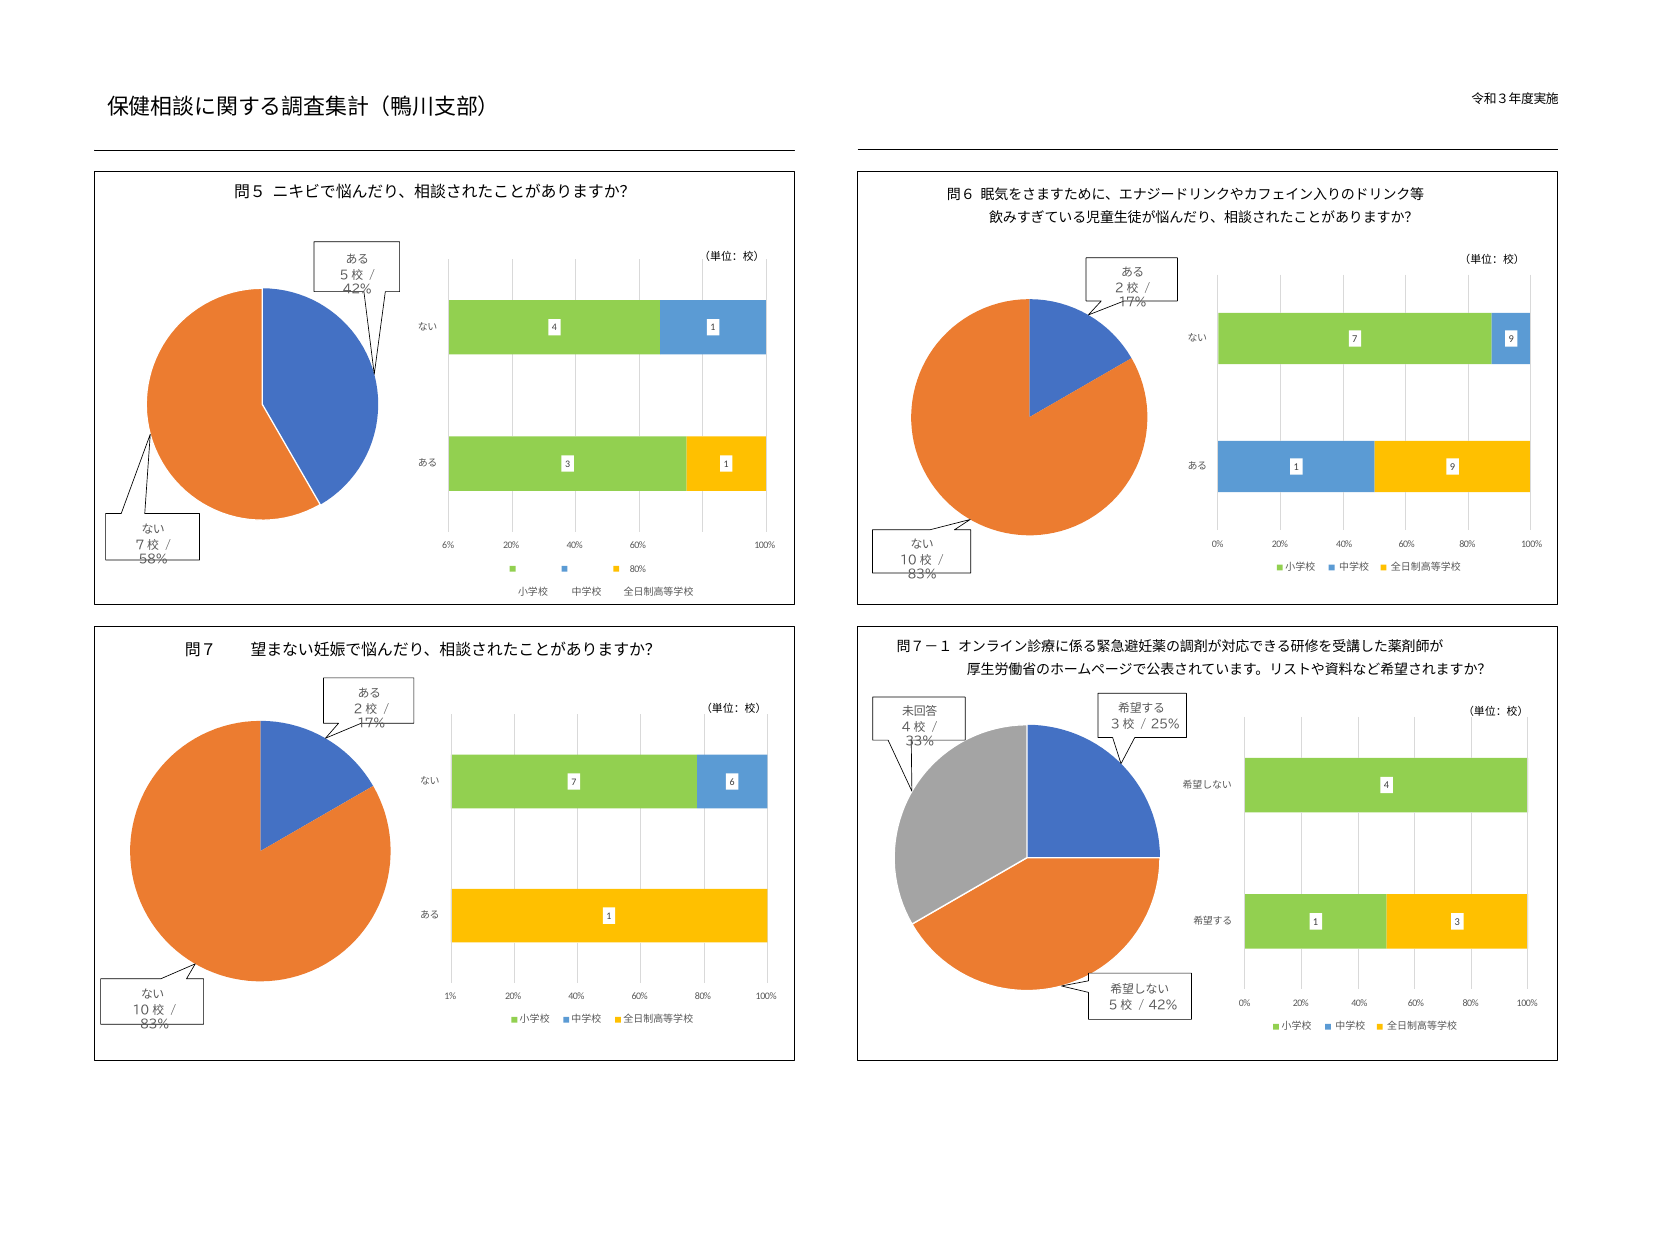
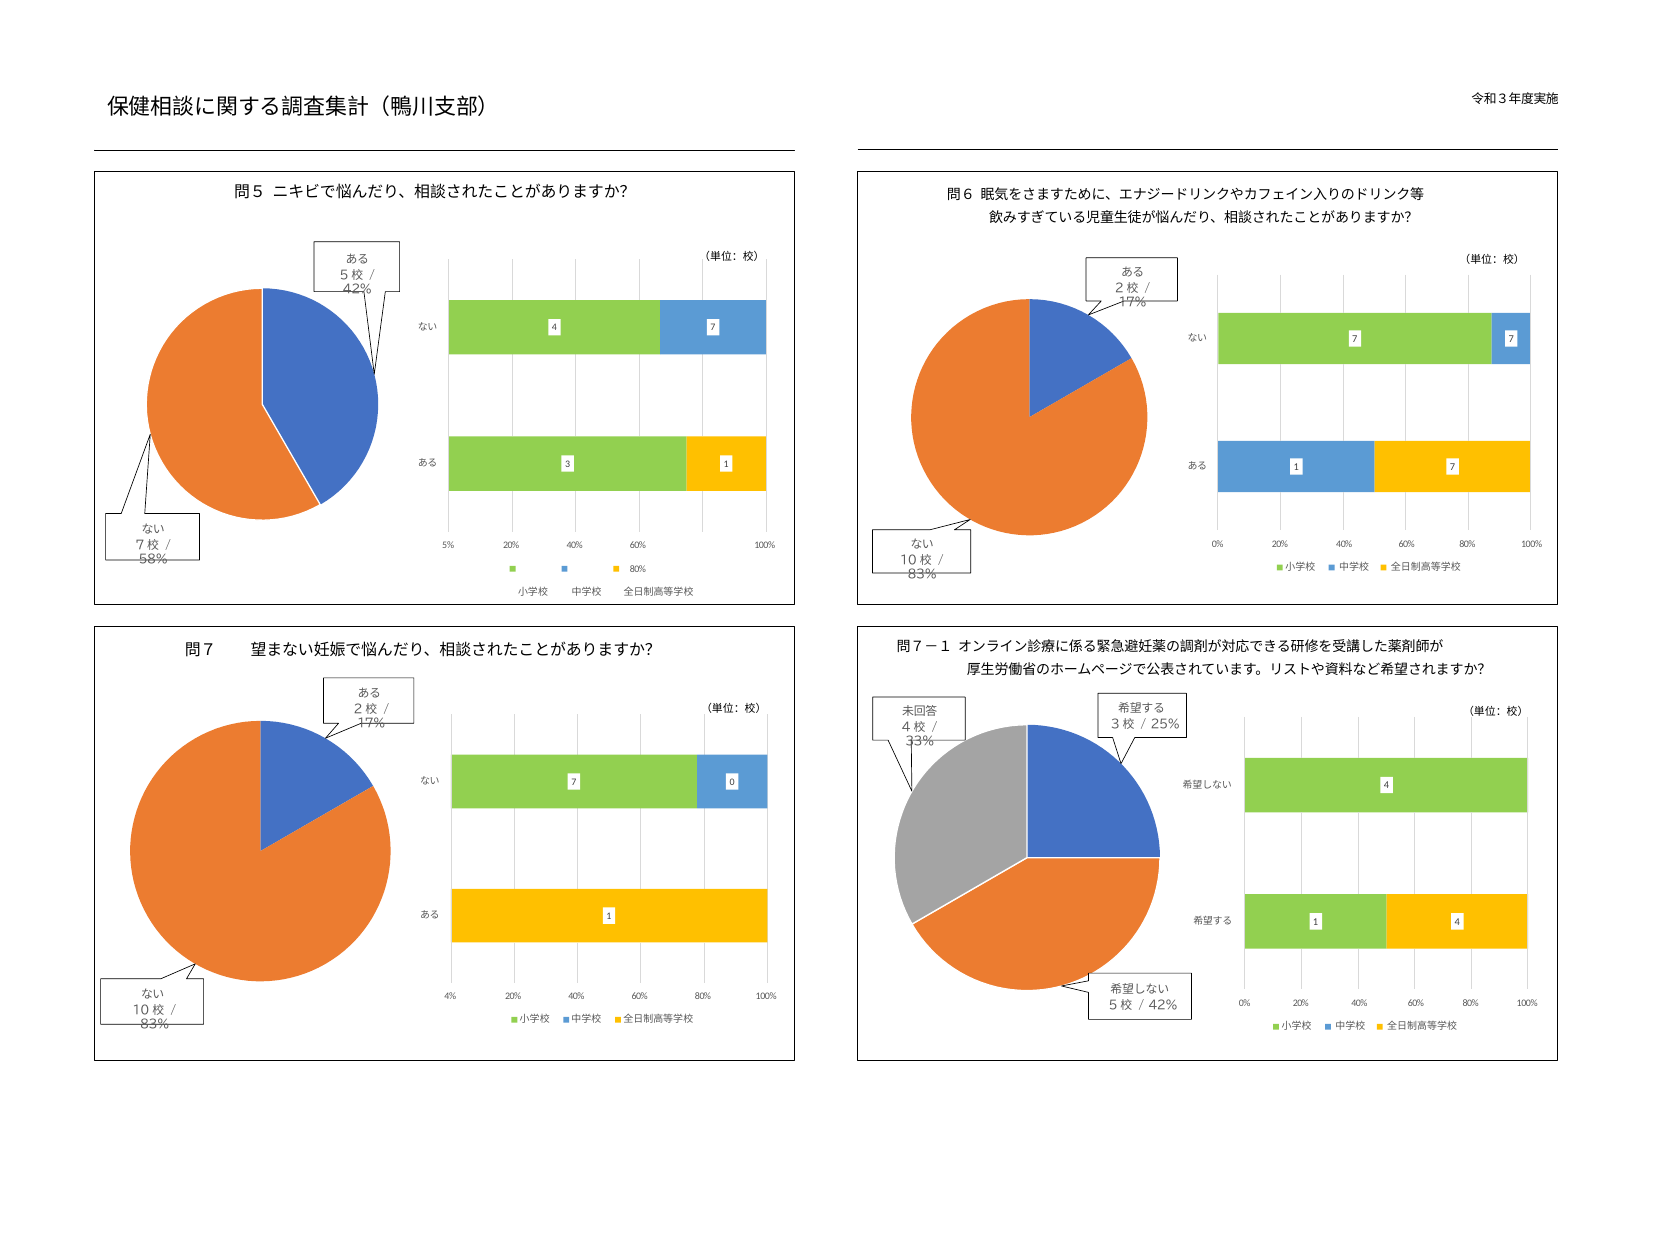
1 at (713, 328): 1 -> 7
7 9: 9 -> 7
1 9: 9 -> 7
6%: 6% -> 5%
6: 6 -> 0
1 3: 3 -> 4
1%: 1% -> 4%
